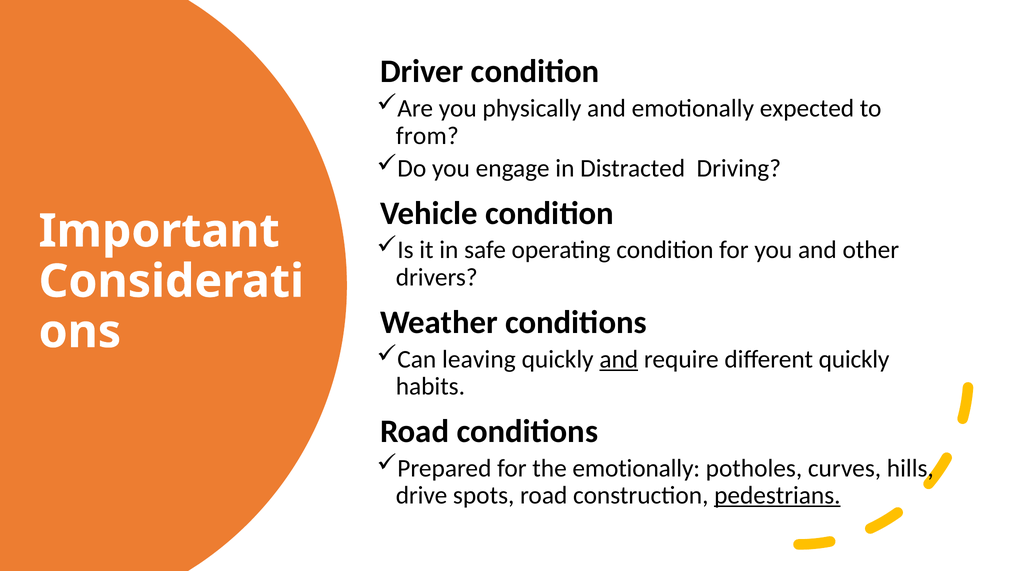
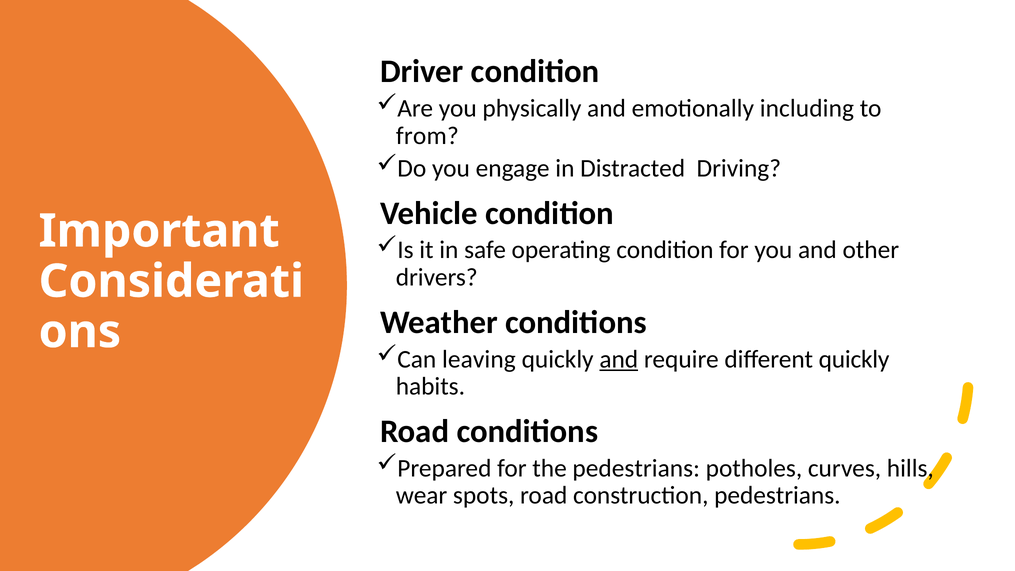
expected: expected -> including
the emotionally: emotionally -> pedestrians
drive: drive -> wear
pedestrians at (777, 496) underline: present -> none
